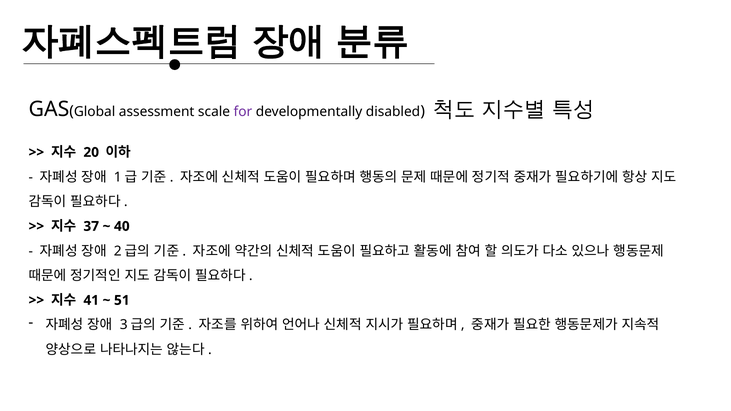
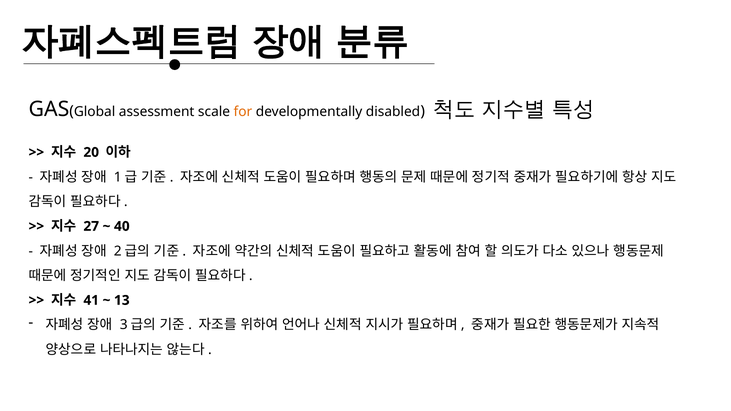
for colour: purple -> orange
37: 37 -> 27
51: 51 -> 13
